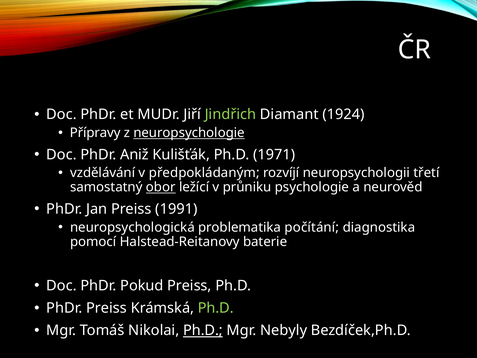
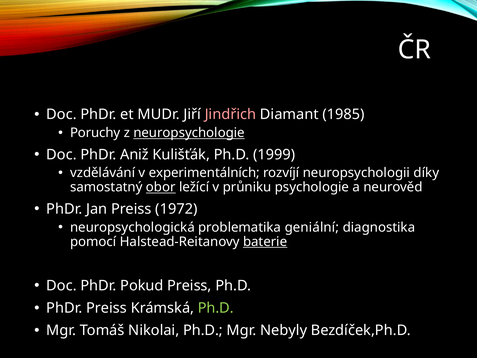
Jindřich colour: light green -> pink
1924: 1924 -> 1985
Přípravy: Přípravy -> Poruchy
1971: 1971 -> 1999
předpokládaným: předpokládaným -> experimentálních
třetí: třetí -> díky
1991: 1991 -> 1972
počítání: počítání -> geniální
baterie underline: none -> present
Ph.D at (203, 330) underline: present -> none
